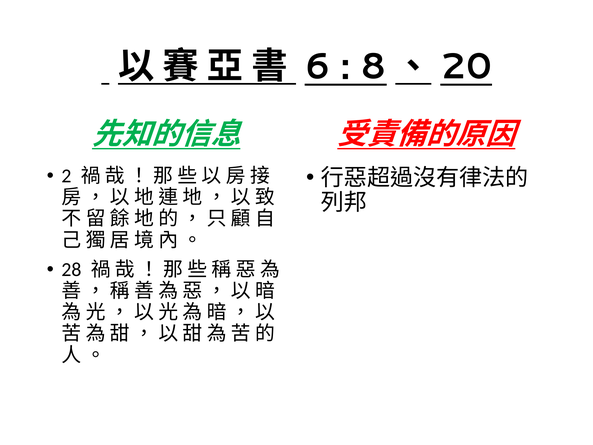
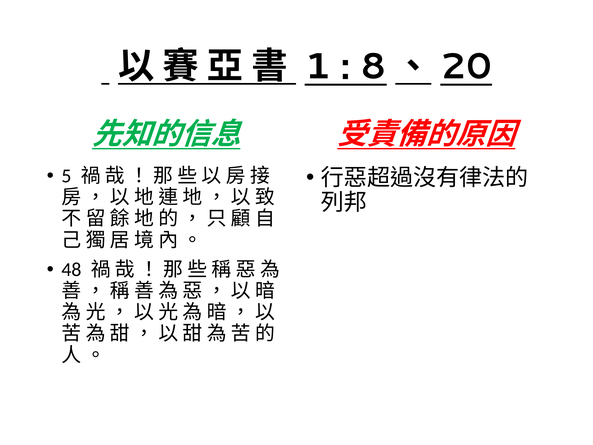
6: 6 -> 1
2: 2 -> 5
28: 28 -> 48
